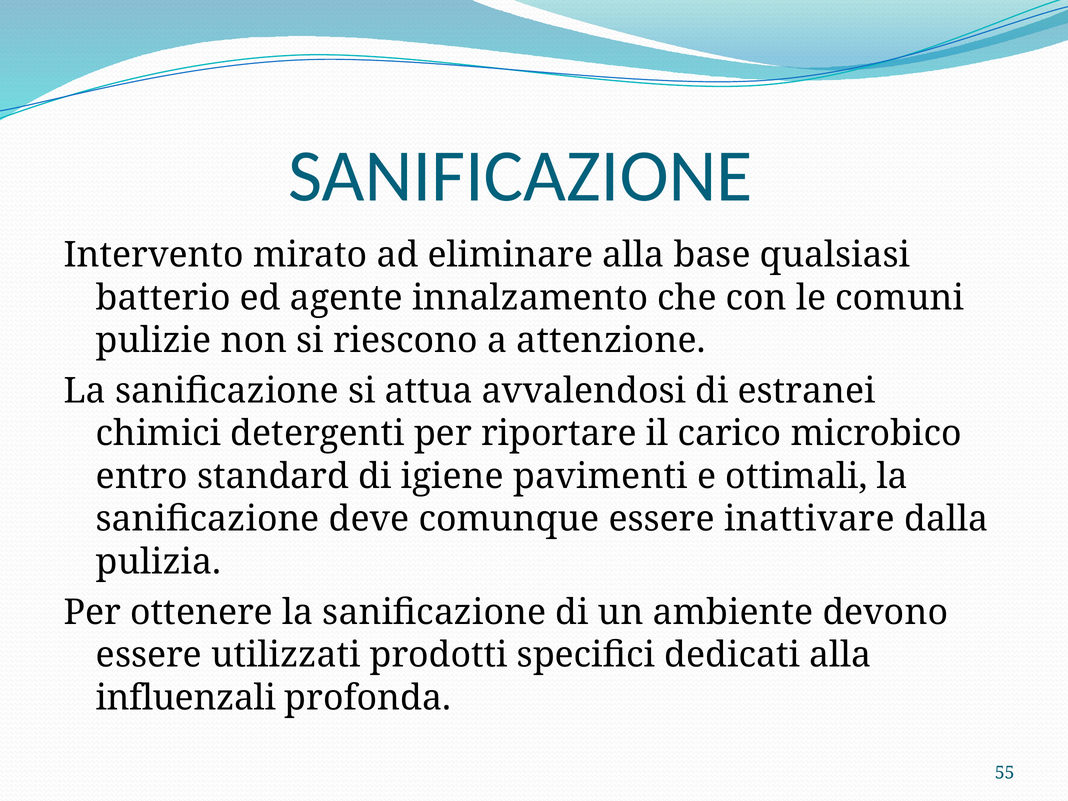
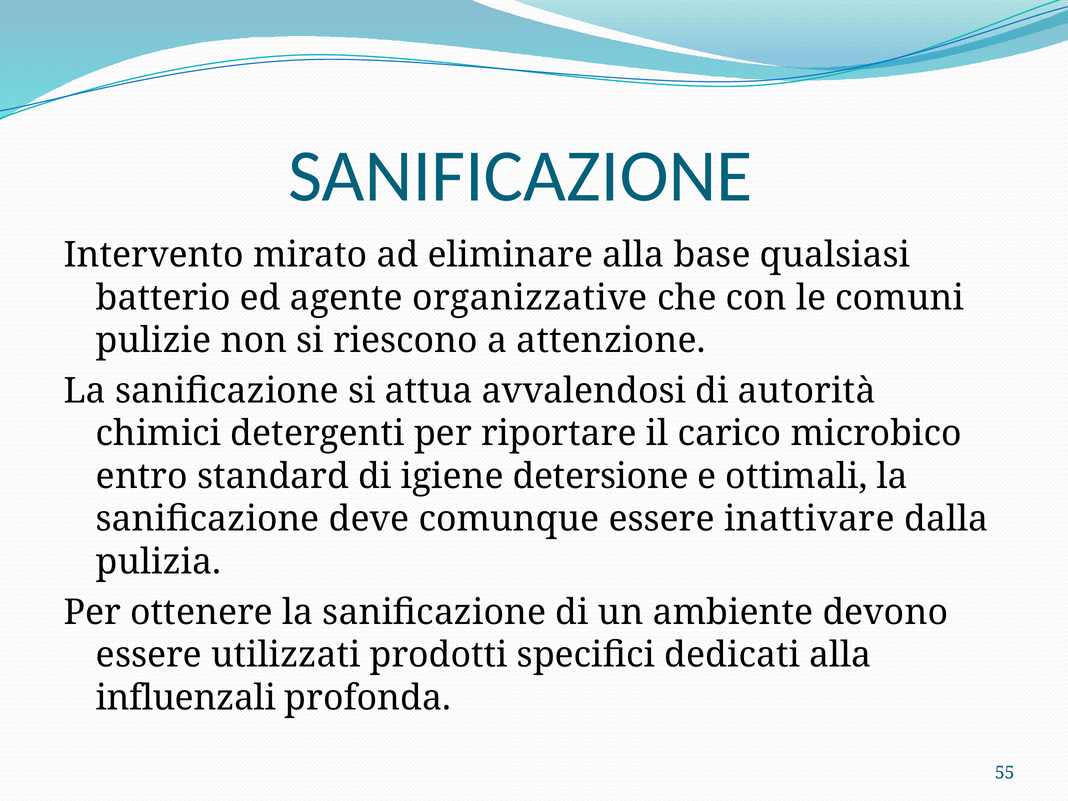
innalzamento: innalzamento -> organizzative
estranei: estranei -> autorità
pavimenti: pavimenti -> detersione
